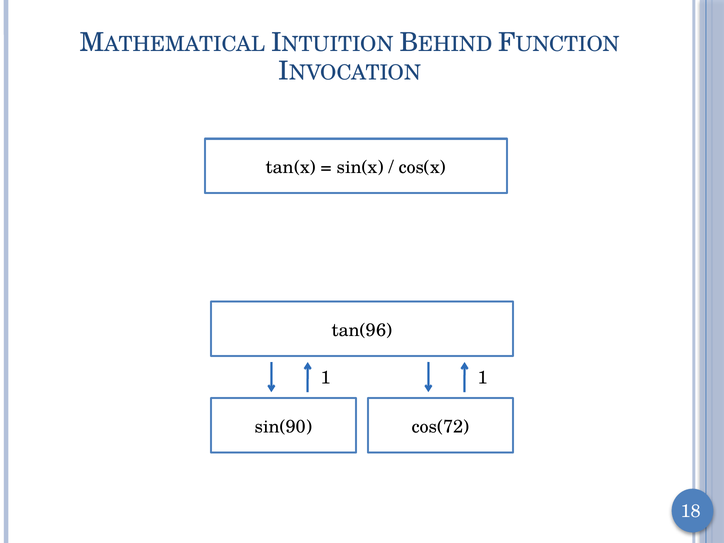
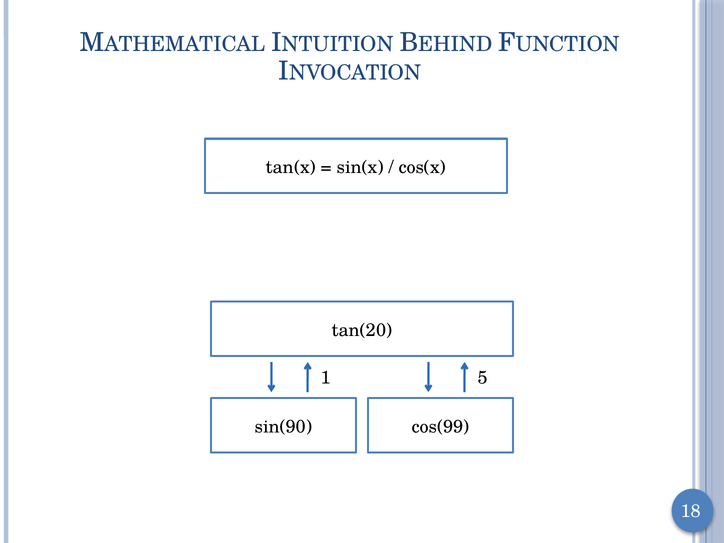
tan(96: tan(96 -> tan(20
1 1: 1 -> 5
cos(72: cos(72 -> cos(99
